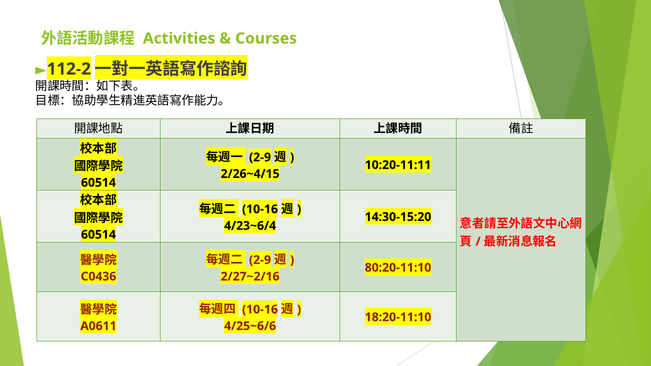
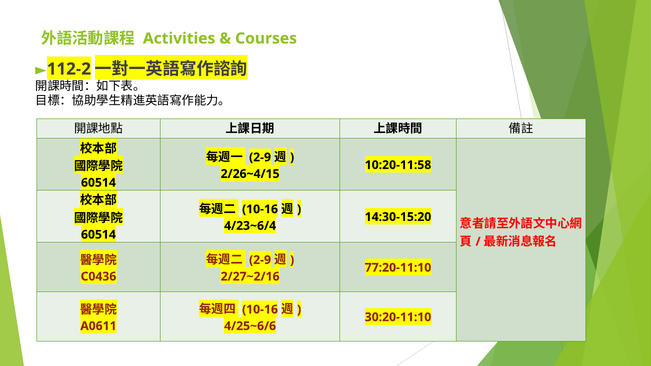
10:20-11:11: 10:20-11:11 -> 10:20-11:58
80:20-11:10: 80:20-11:10 -> 77:20-11:10
18:20-11:10: 18:20-11:10 -> 30:20-11:10
